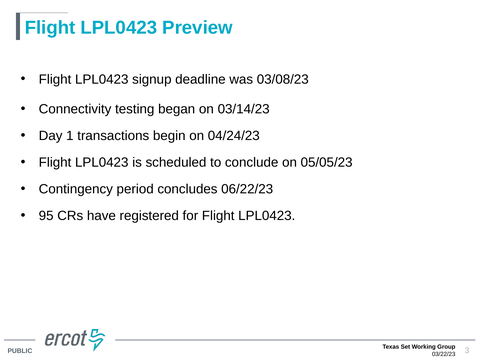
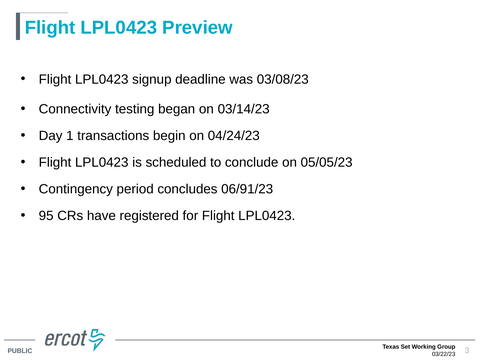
06/22/23: 06/22/23 -> 06/91/23
